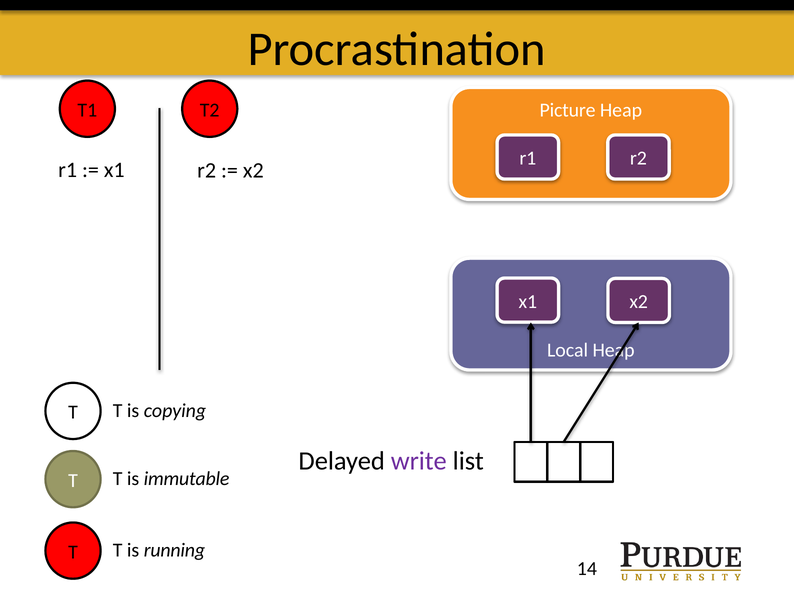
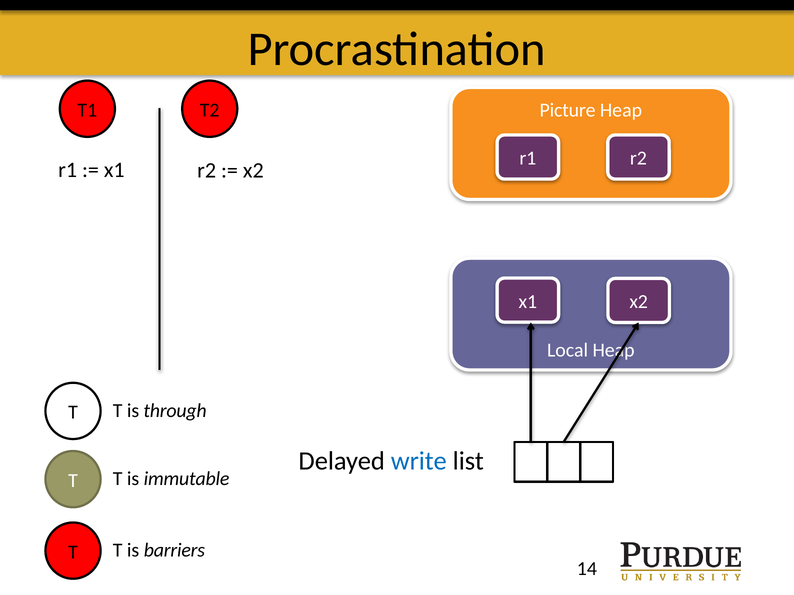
copying: copying -> through
write colour: purple -> blue
running: running -> barriers
